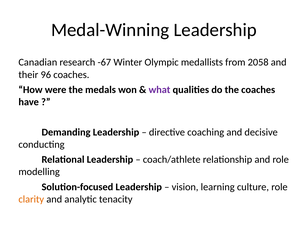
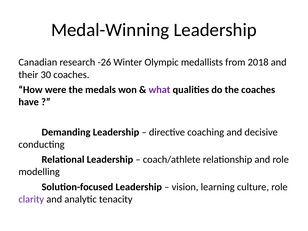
-67: -67 -> -26
2058: 2058 -> 2018
96: 96 -> 30
clarity colour: orange -> purple
